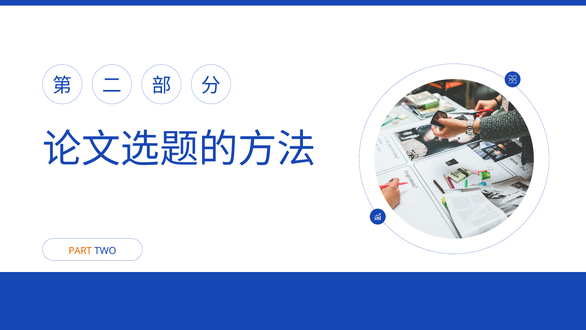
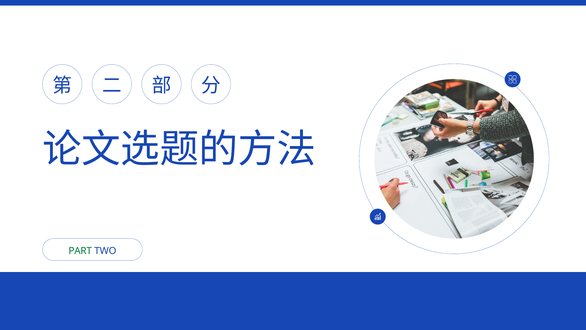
PART colour: orange -> green
